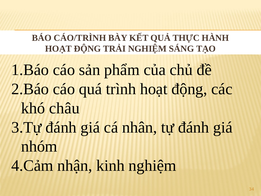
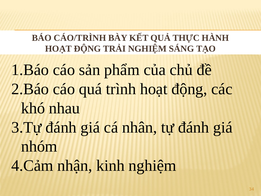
châu: châu -> nhau
